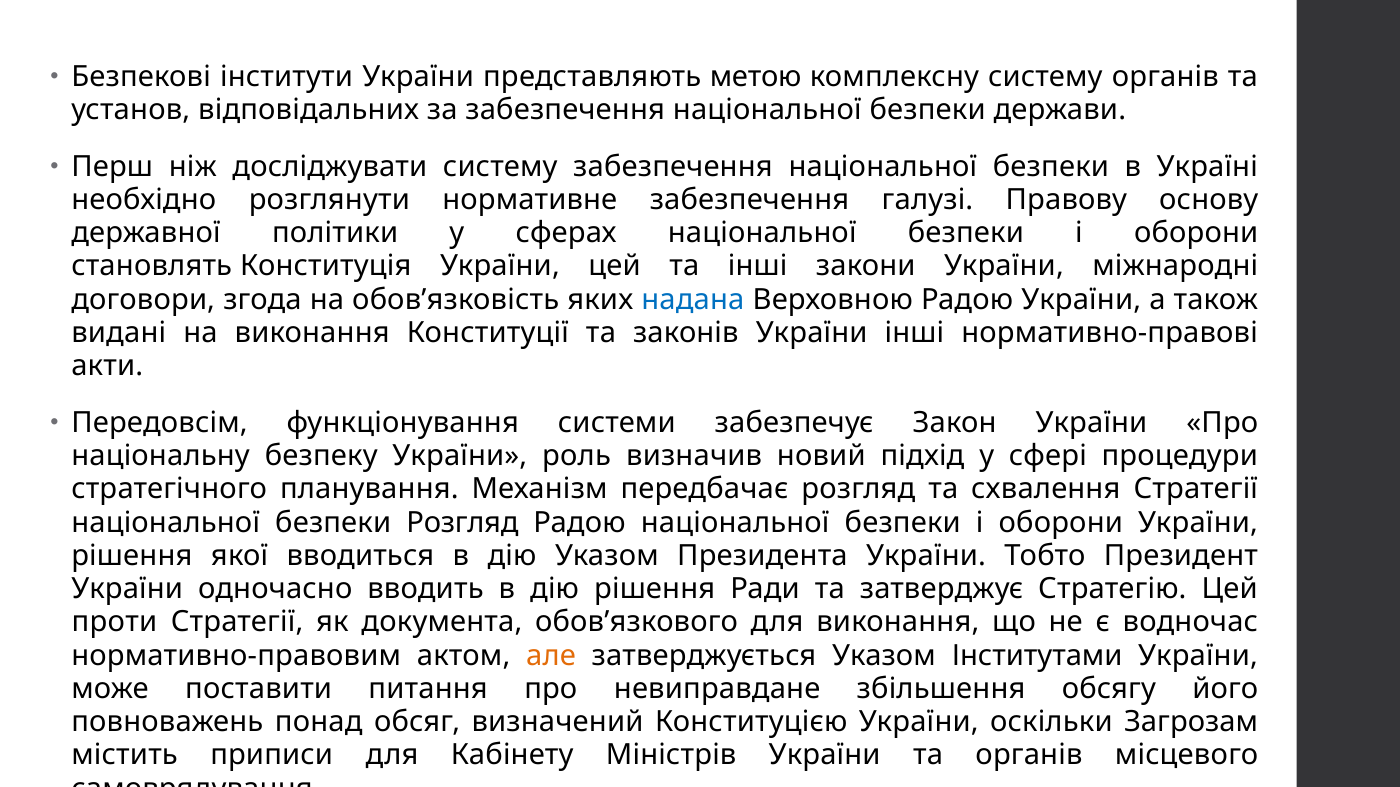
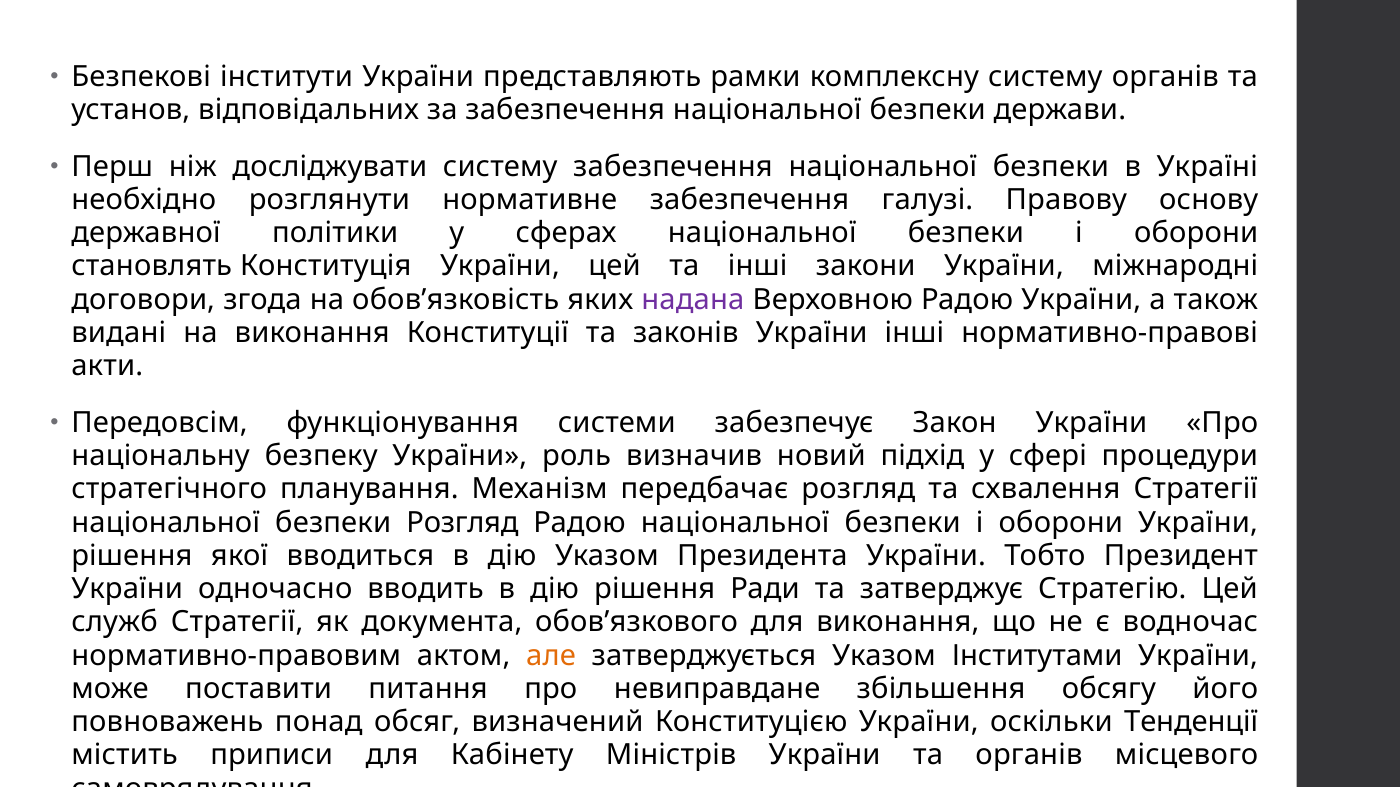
метою: метою -> рамки
надана colour: blue -> purple
проти: проти -> служб
Загрозам: Загрозам -> Тенденції
